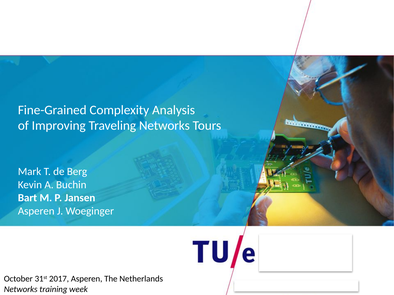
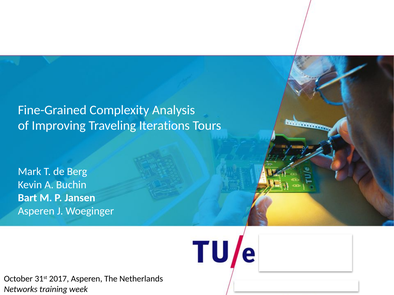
Traveling Networks: Networks -> Iterations
